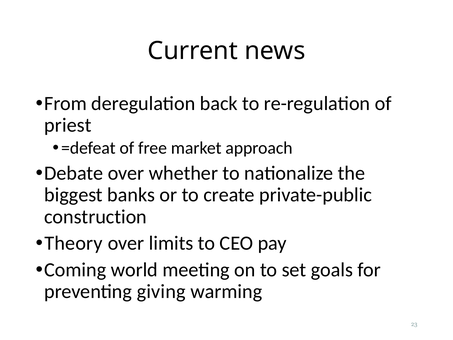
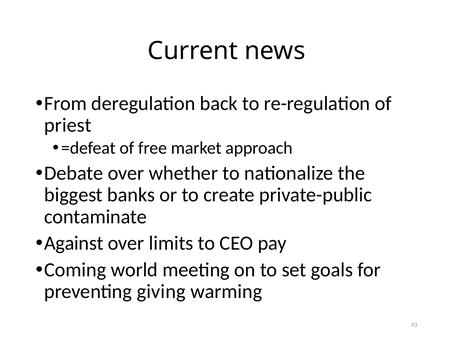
construction: construction -> contaminate
Theory: Theory -> Against
